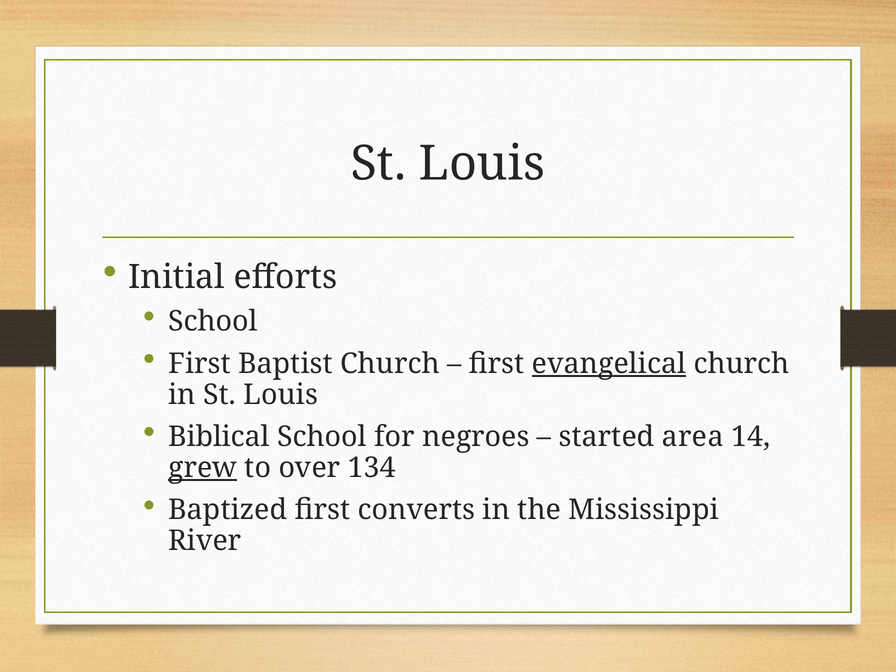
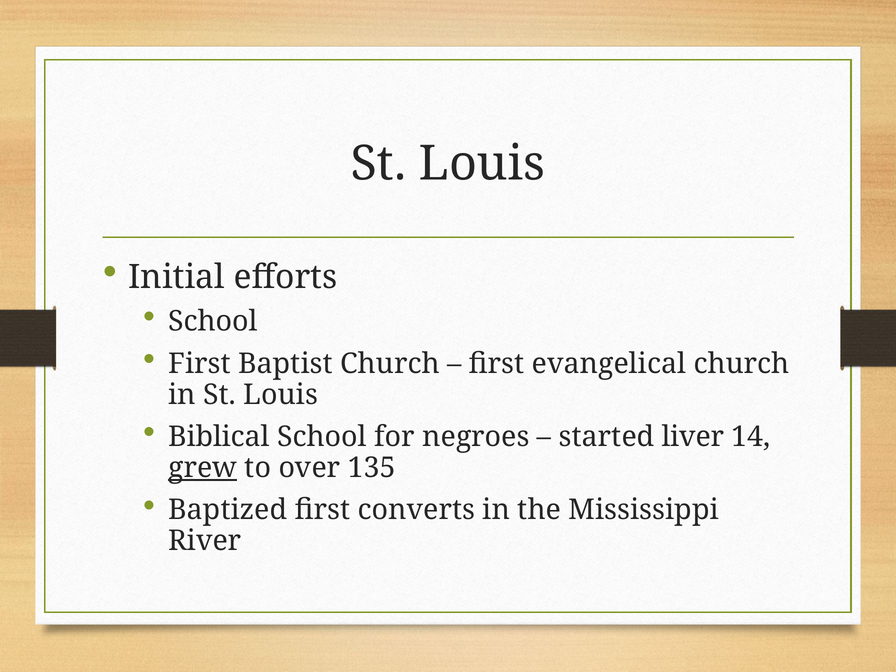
evangelical underline: present -> none
area: area -> liver
134: 134 -> 135
